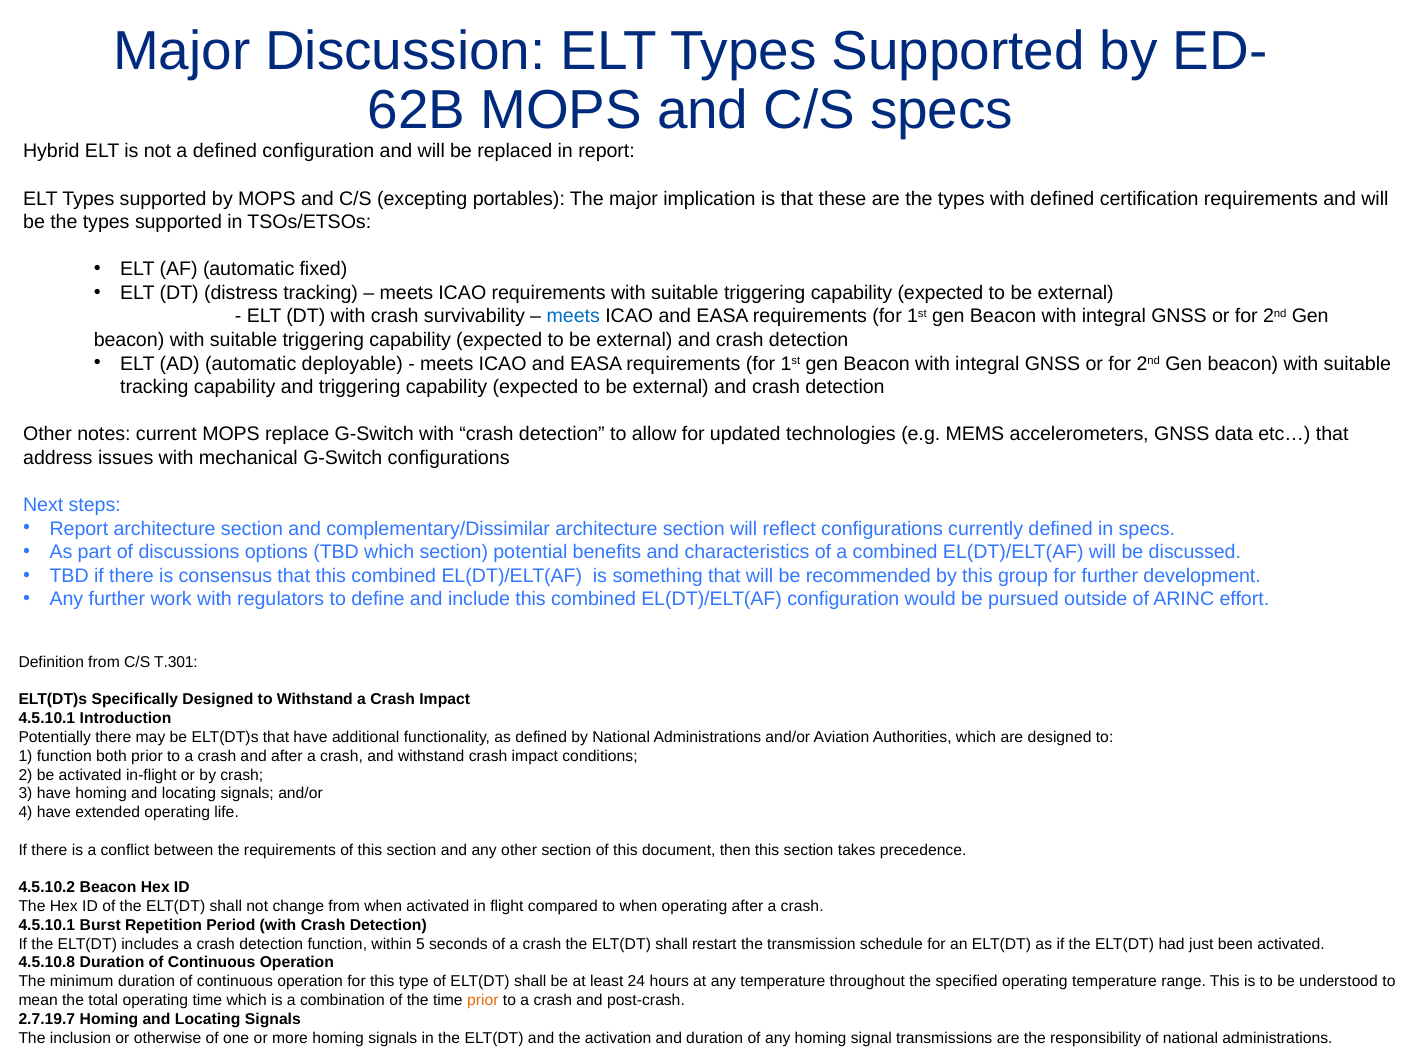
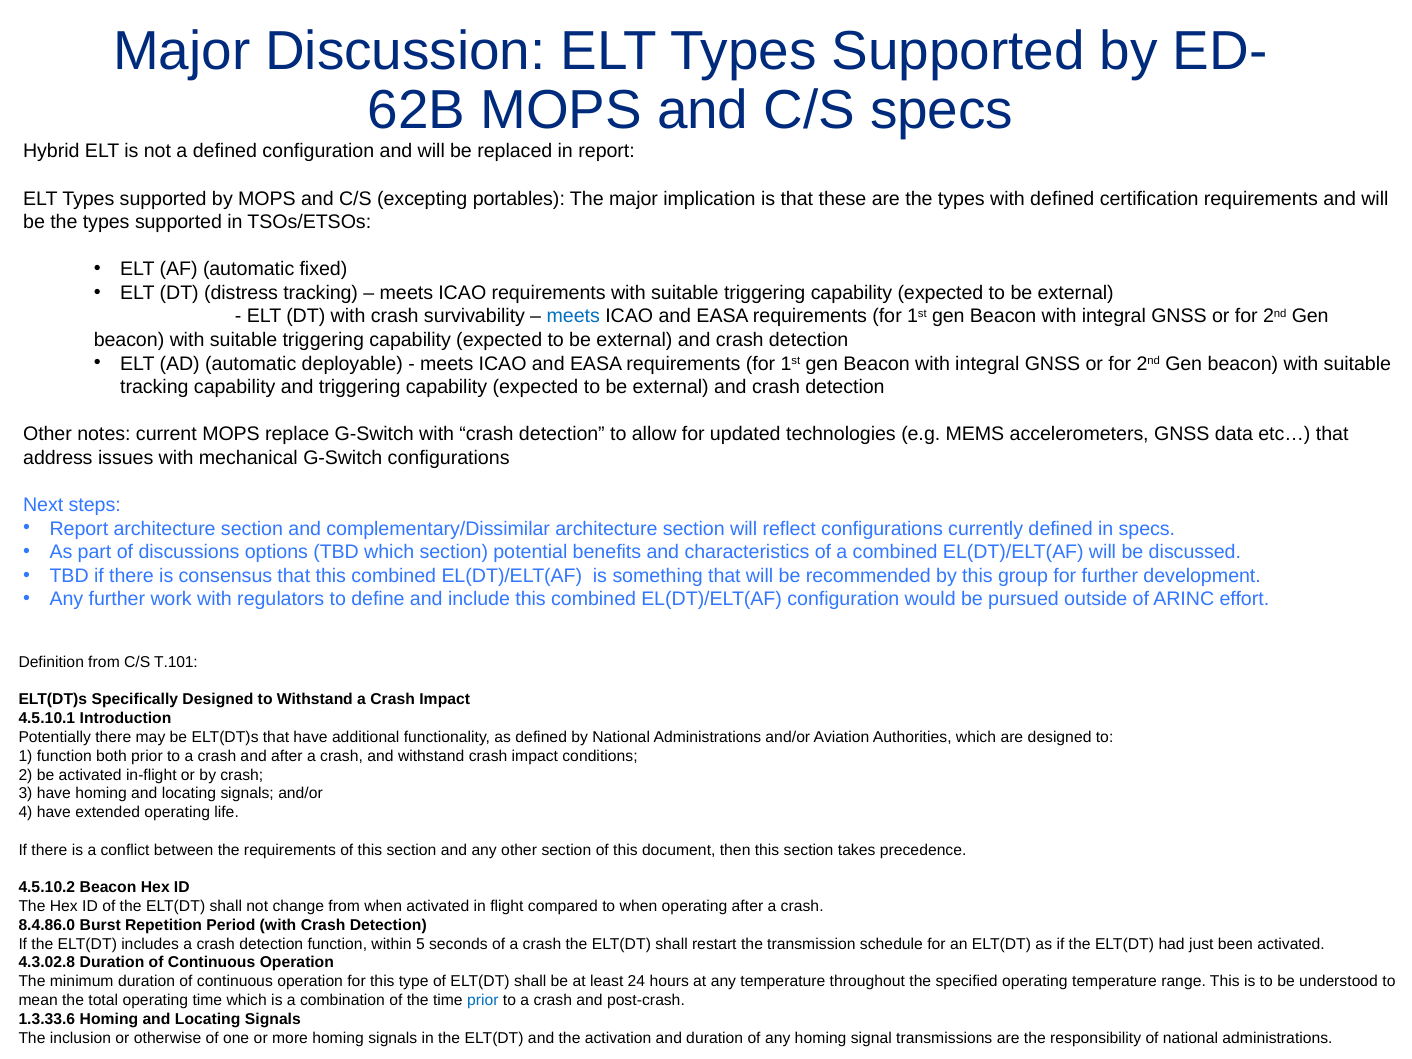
T.301: T.301 -> T.101
4.5.10.1 at (47, 925): 4.5.10.1 -> 8.4.86.0
4.5.10.8: 4.5.10.8 -> 4.3.02.8
prior at (483, 1000) colour: orange -> blue
2.7.19.7: 2.7.19.7 -> 1.3.33.6
